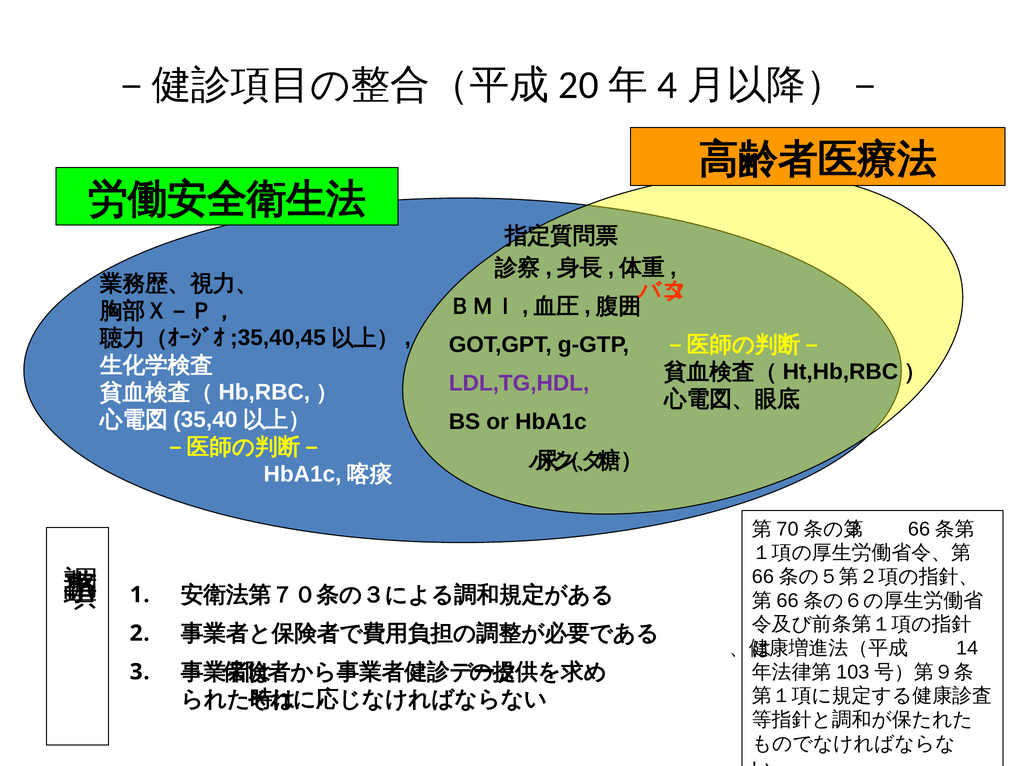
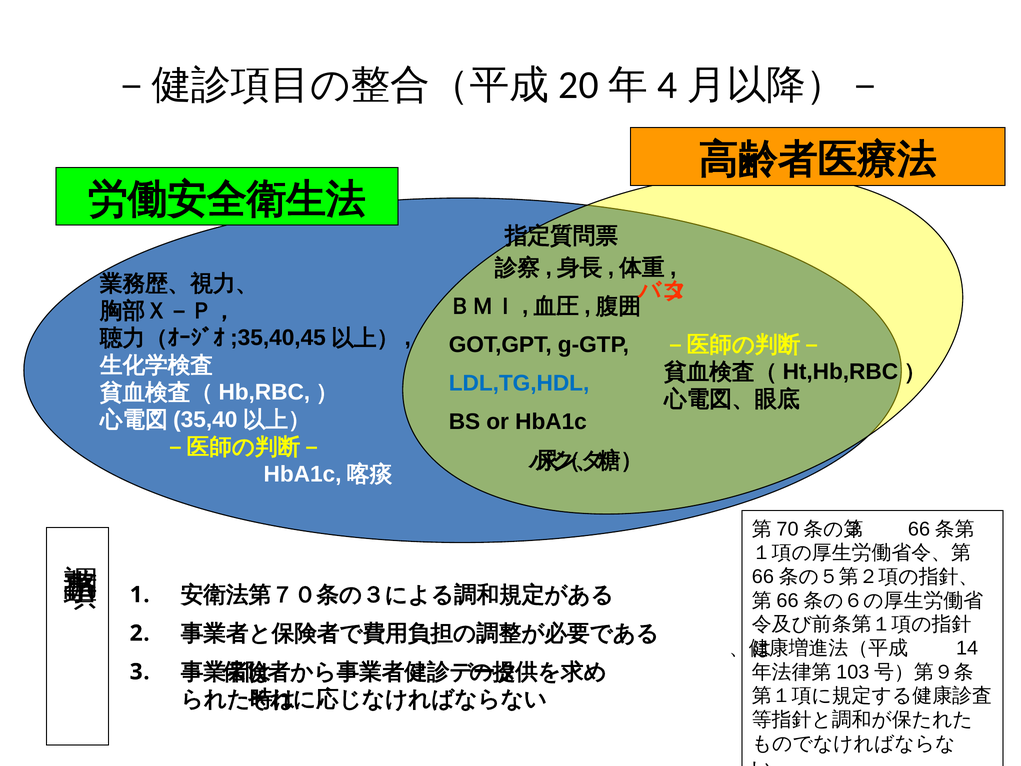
LDL,TG,HDL colour: purple -> blue
